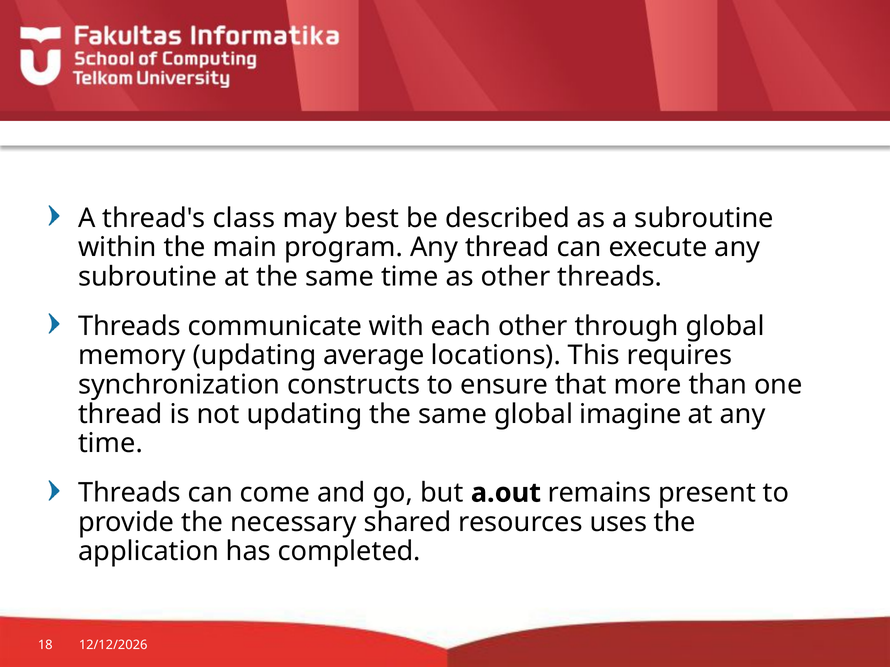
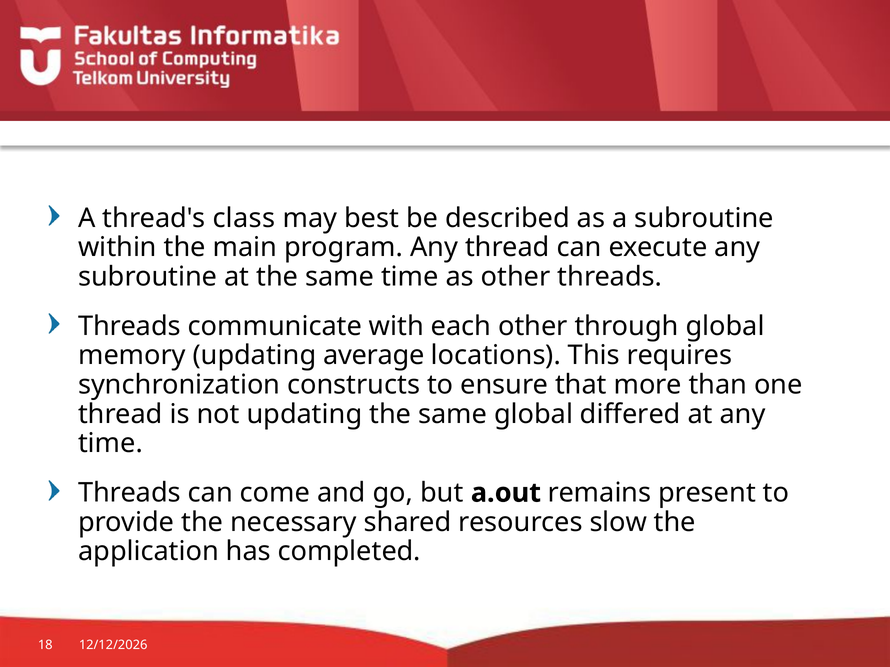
imagine: imagine -> differed
uses: uses -> slow
